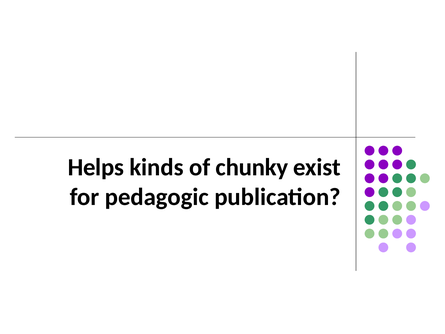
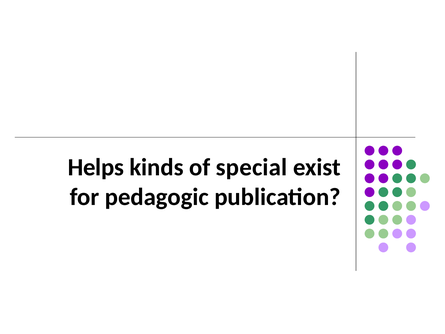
chunky: chunky -> special
